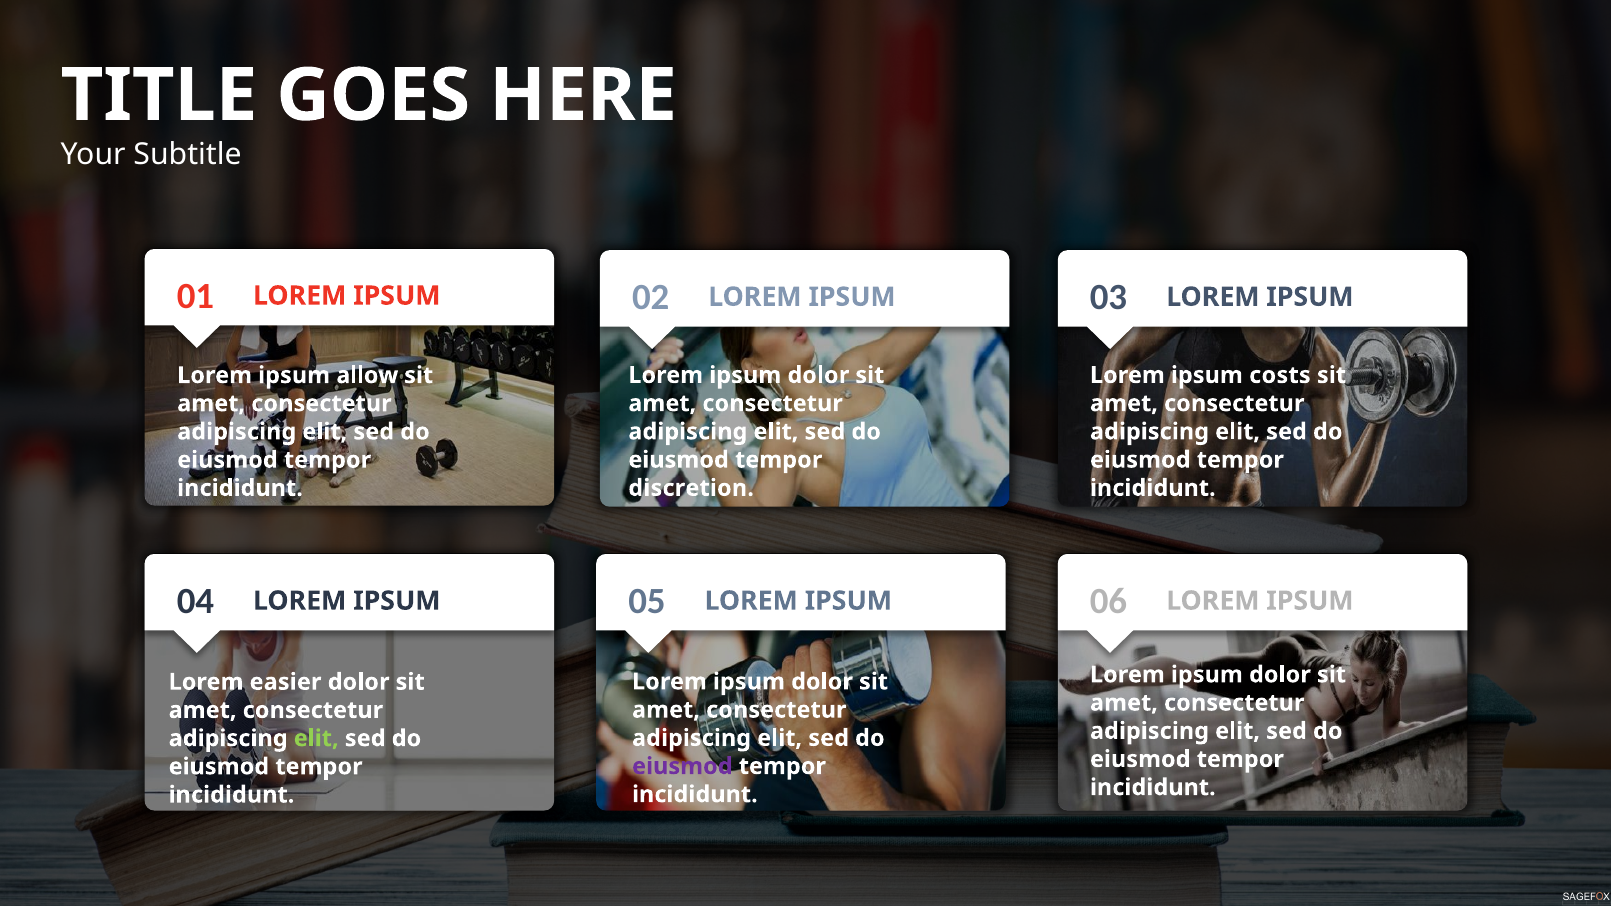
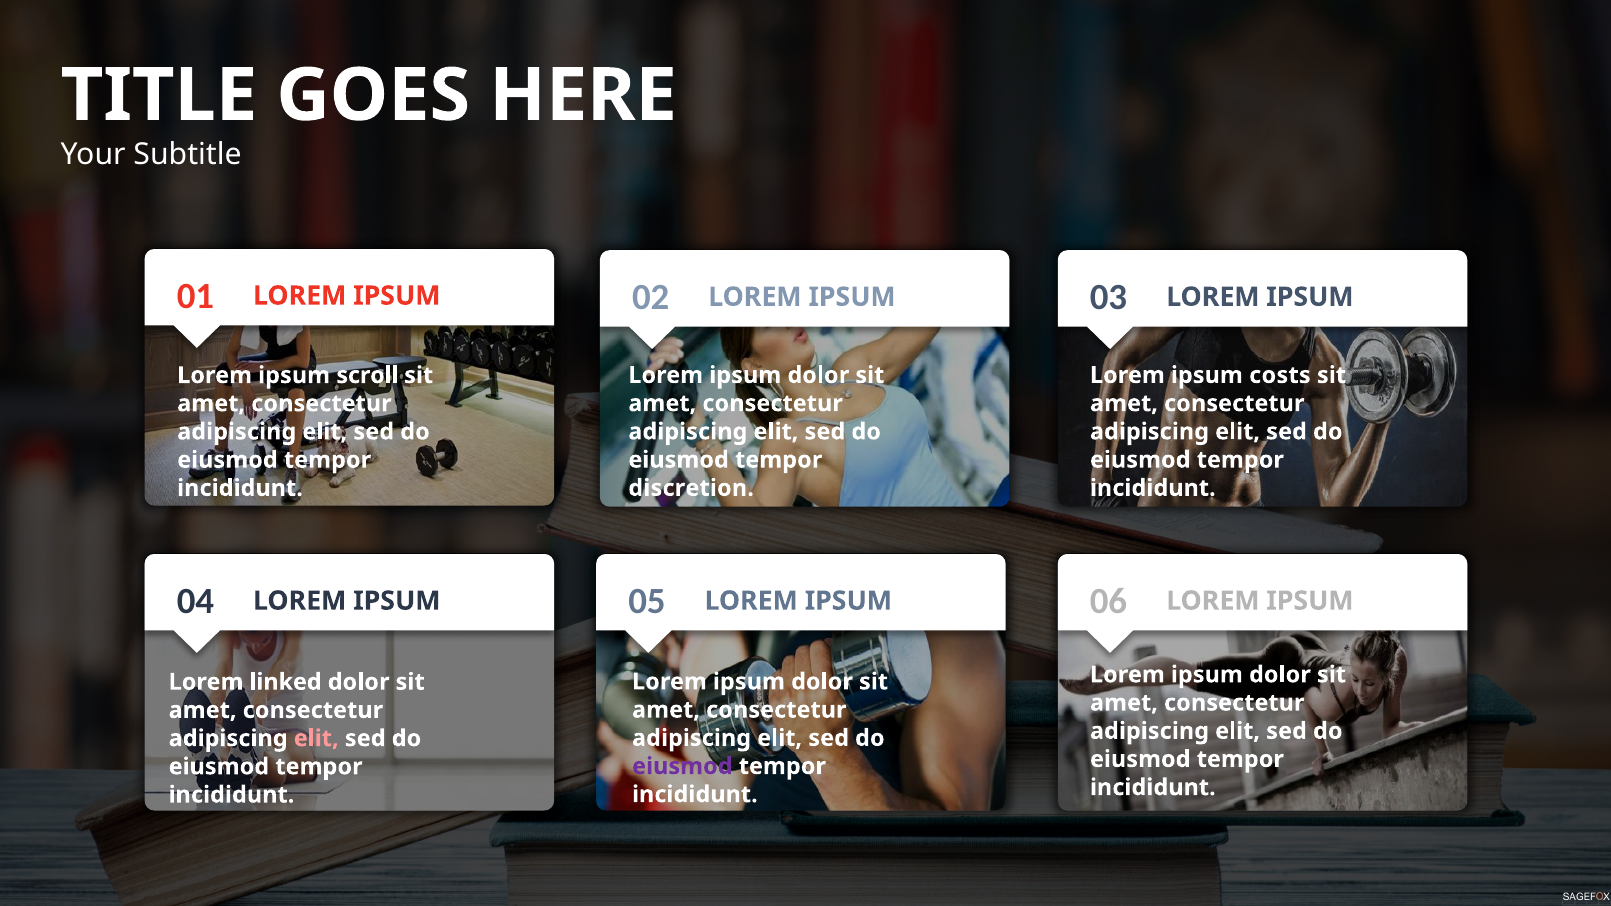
allow: allow -> scroll
easier: easier -> linked
elit at (316, 739) colour: light green -> pink
